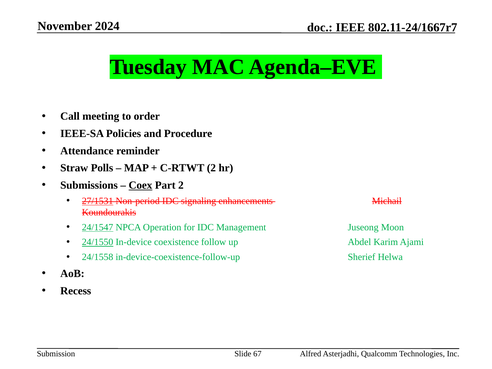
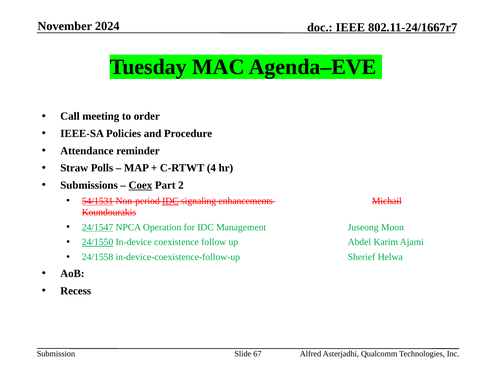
C-RTWT 2: 2 -> 4
27/1531: 27/1531 -> 54/1531
IDC at (170, 201) underline: none -> present
